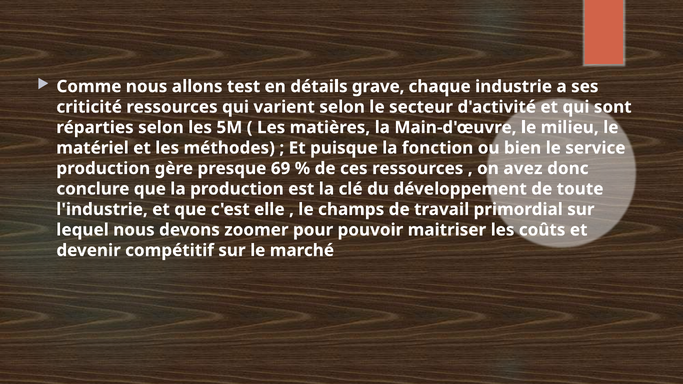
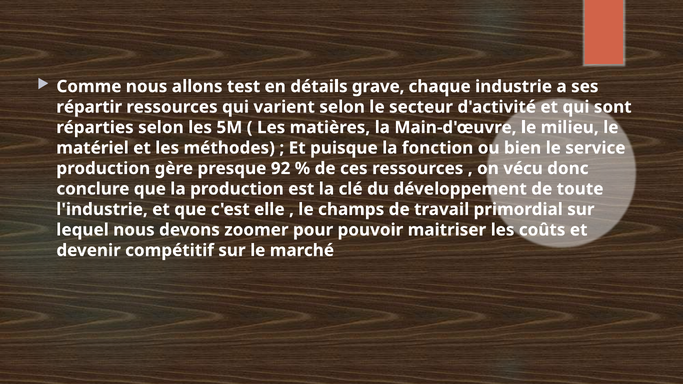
criticité: criticité -> répartir
69: 69 -> 92
avez: avez -> vécu
